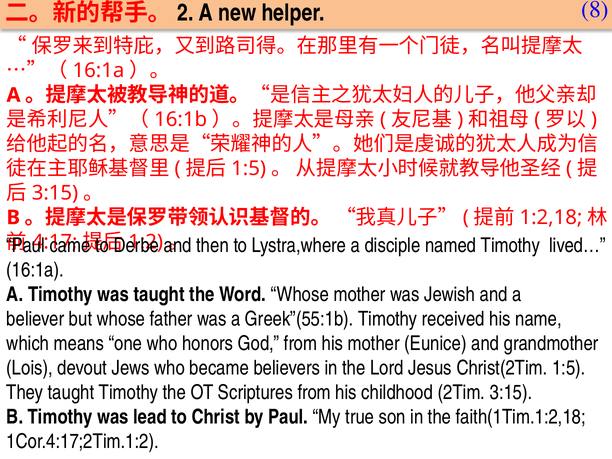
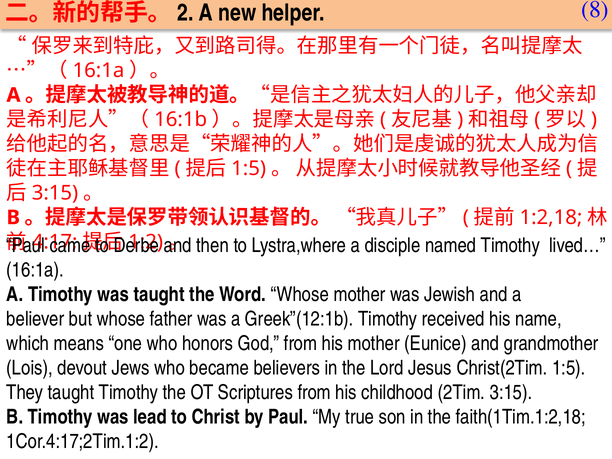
Greek”(55:1b: Greek”(55:1b -> Greek”(12:1b
